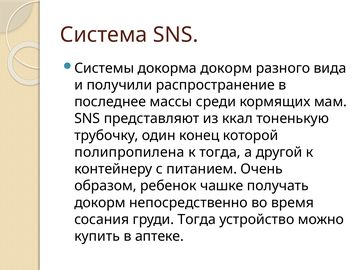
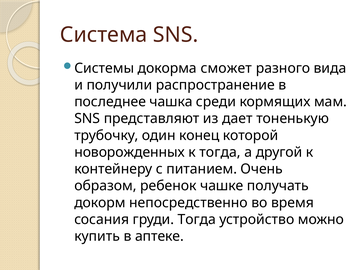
докорма докорм: докорм -> сможет
массы: массы -> чашка
ккал: ккал -> дает
полипропилена: полипропилена -> новорожденных
